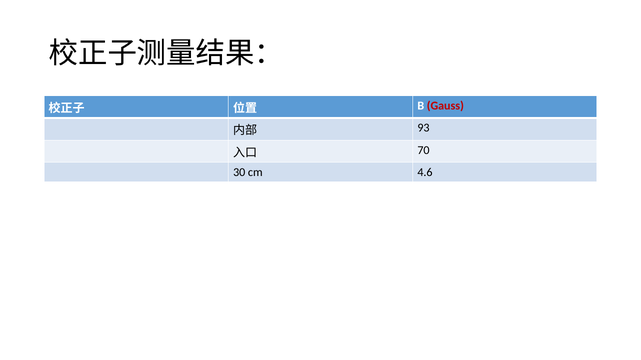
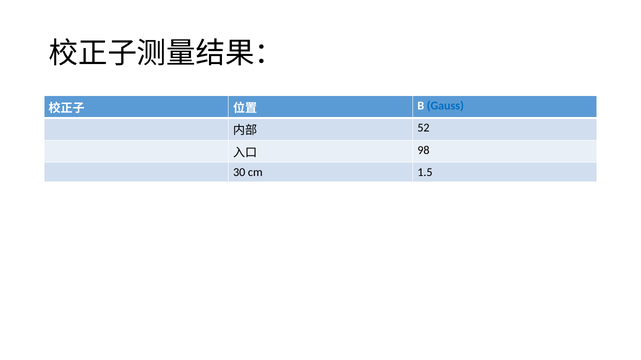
Gauss colour: red -> blue
93: 93 -> 52
70: 70 -> 98
4.6: 4.6 -> 1.5
